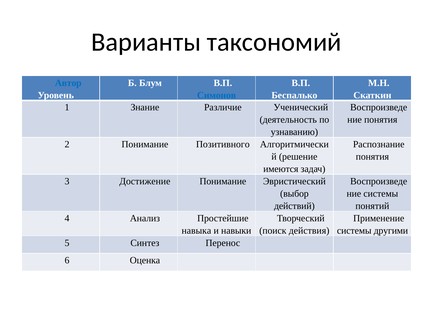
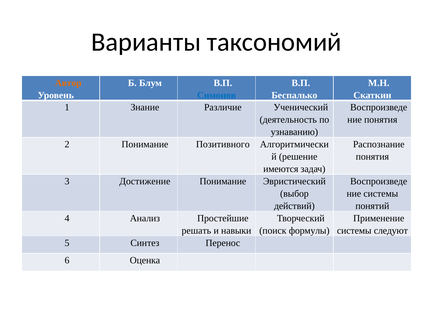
Автор colour: blue -> orange
навыка: навыка -> решать
действия: действия -> формулы
другими: другими -> следуют
